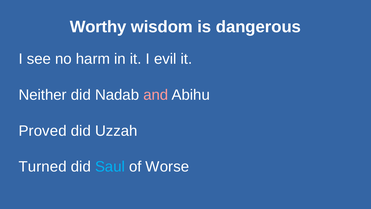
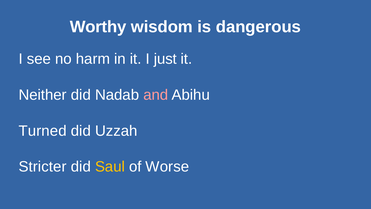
evil: evil -> just
Proved: Proved -> Turned
Turned: Turned -> Stricter
Saul colour: light blue -> yellow
